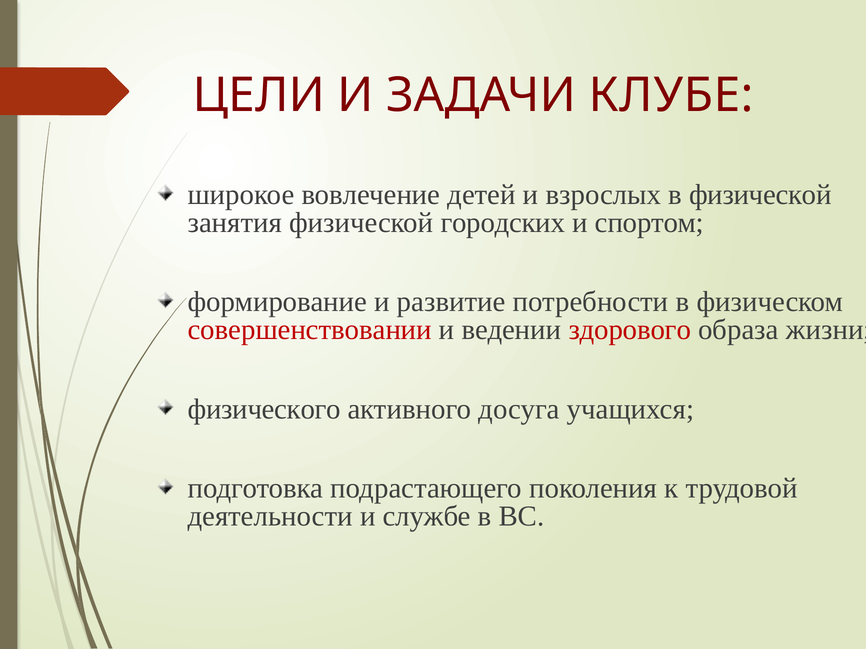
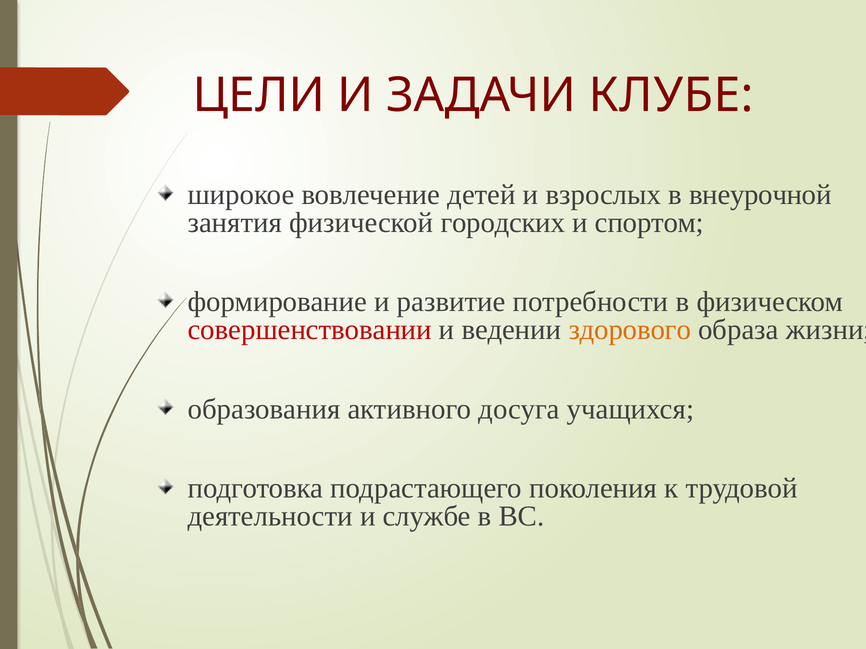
в физической: физической -> внеурочной
здорового colour: red -> orange
физического: физического -> образования
